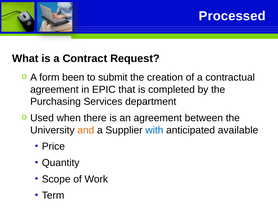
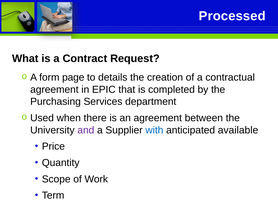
been: been -> page
submit: submit -> details
and colour: orange -> purple
